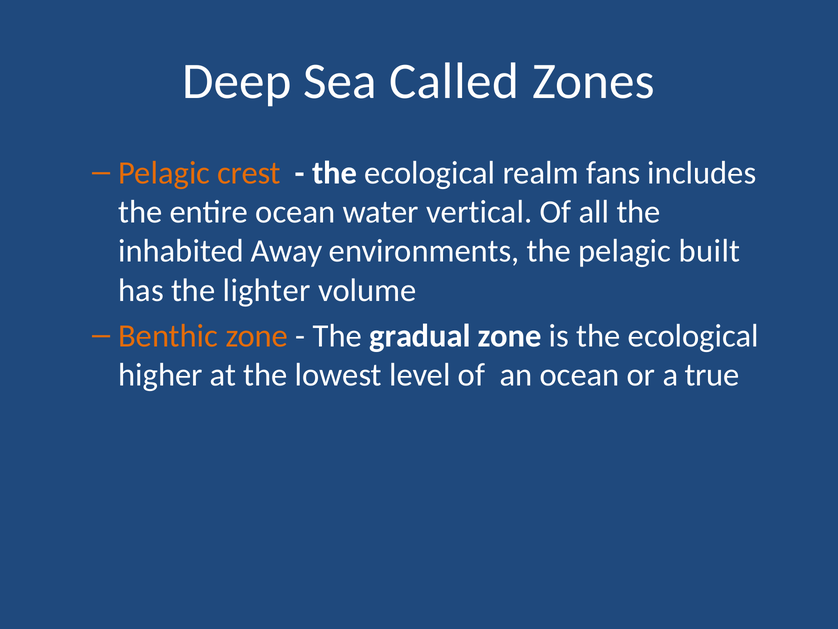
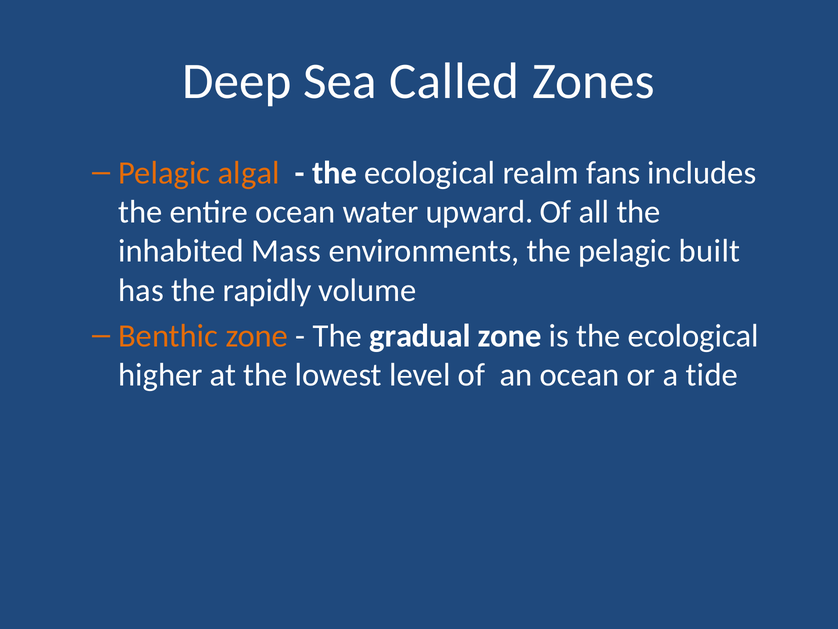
crest: crest -> algal
vertical: vertical -> upward
Away: Away -> Mass
lighter: lighter -> rapidly
true: true -> tide
